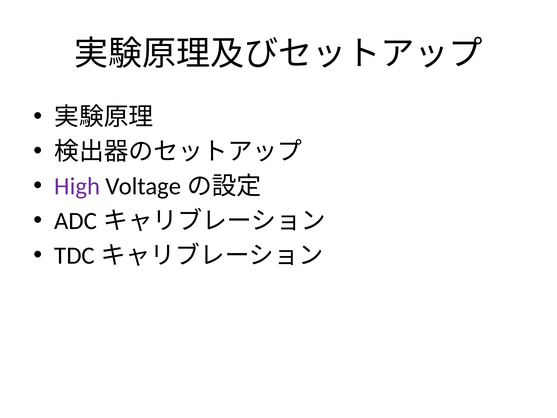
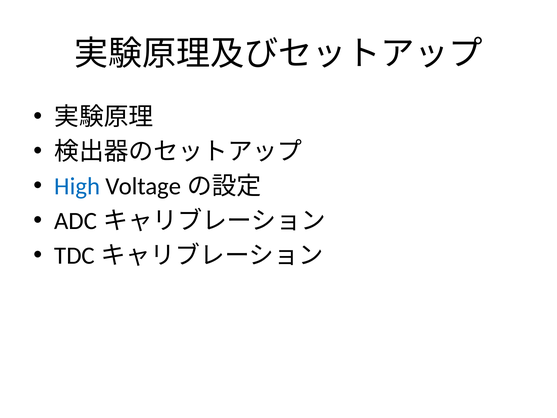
High colour: purple -> blue
